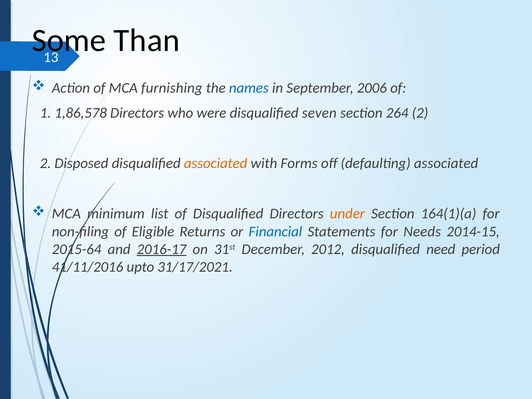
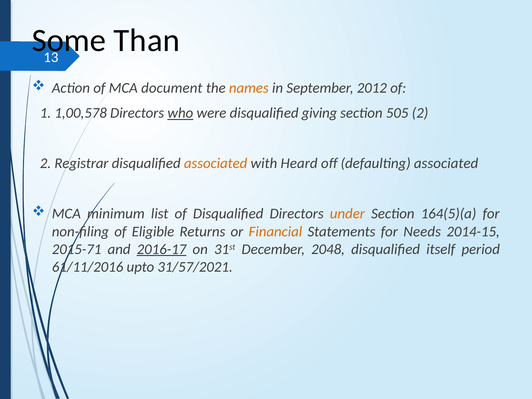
furnishing: furnishing -> document
names colour: blue -> orange
2006: 2006 -> 2012
1,86,578: 1,86,578 -> 1,00,578
who underline: none -> present
seven: seven -> giving
264: 264 -> 505
Disposed: Disposed -> Registrar
Forms: Forms -> Heard
164(1)(a: 164(1)(a -> 164(5)(a
Financial colour: blue -> orange
2015-64: 2015-64 -> 2015-71
2012: 2012 -> 2048
need: need -> itself
41/11/2016: 41/11/2016 -> 61/11/2016
31/17/2021: 31/17/2021 -> 31/57/2021
